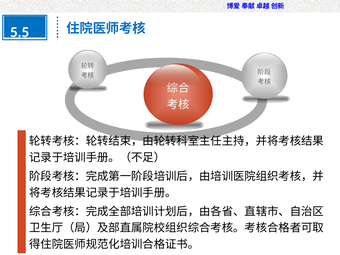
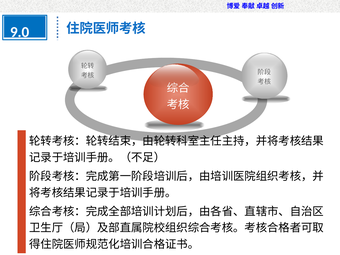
5.5: 5.5 -> 9.0
